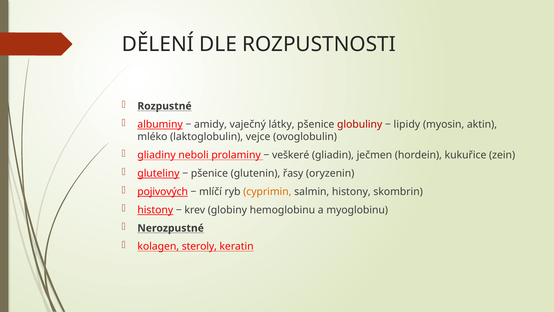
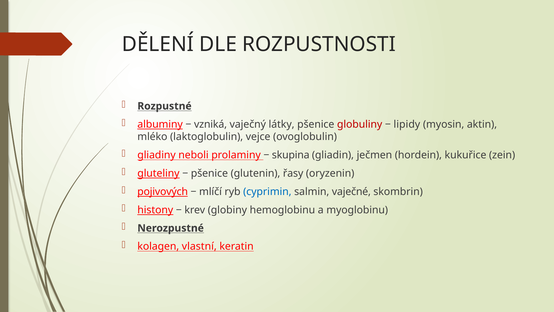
amidy: amidy -> vzniká
veškeré: veškeré -> skupina
cyprimin colour: orange -> blue
salmin histony: histony -> vaječné
steroly: steroly -> vlastní
